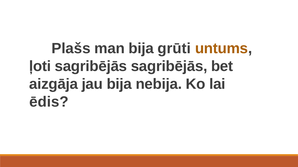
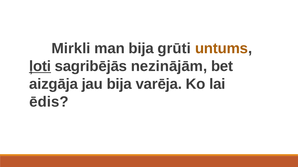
Plašs: Plašs -> Mirkli
ļoti underline: none -> present
sagribējās sagribējās: sagribējās -> nezinājām
nebija: nebija -> varēja
